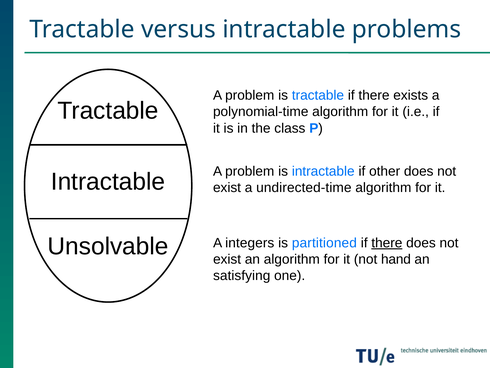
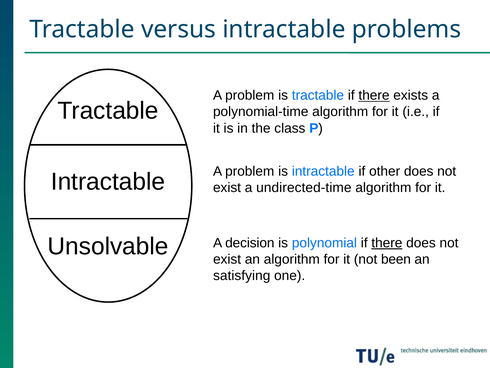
there at (374, 95) underline: none -> present
integers: integers -> decision
partitioned: partitioned -> polynomial
hand: hand -> been
